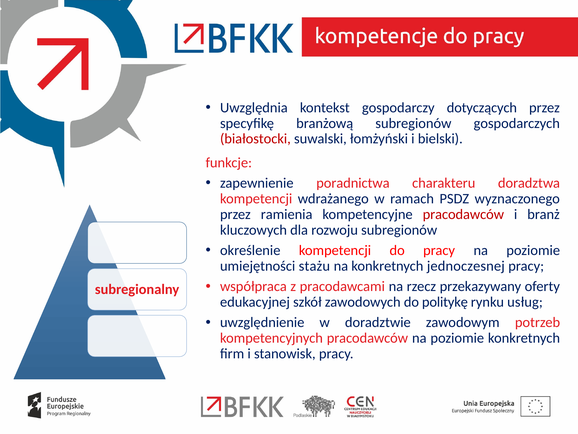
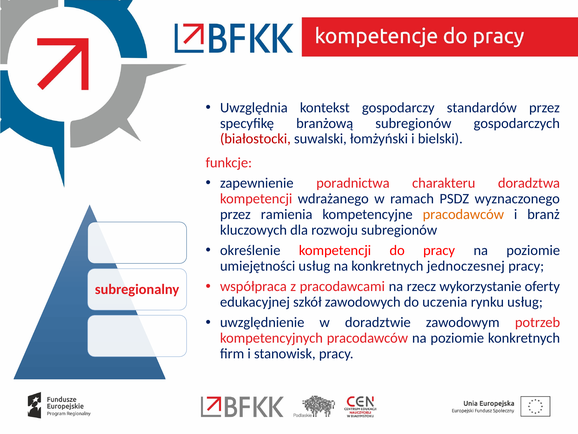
dotyczących: dotyczących -> standardów
pracodawców at (463, 214) colour: red -> orange
umiejętności stażu: stażu -> usług
przekazywany: przekazywany -> wykorzystanie
politykę: politykę -> uczenia
